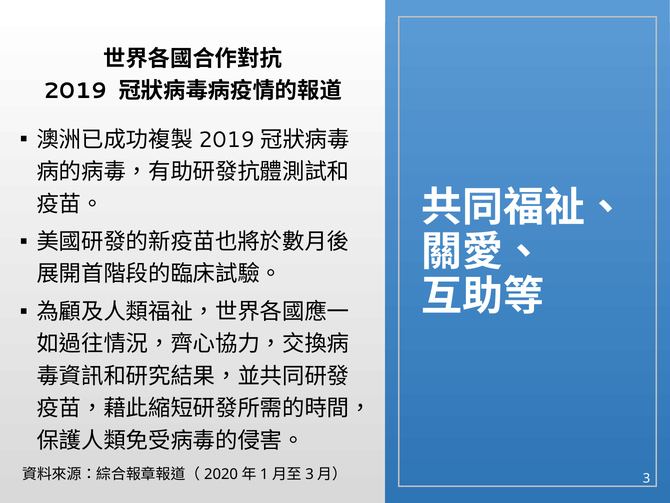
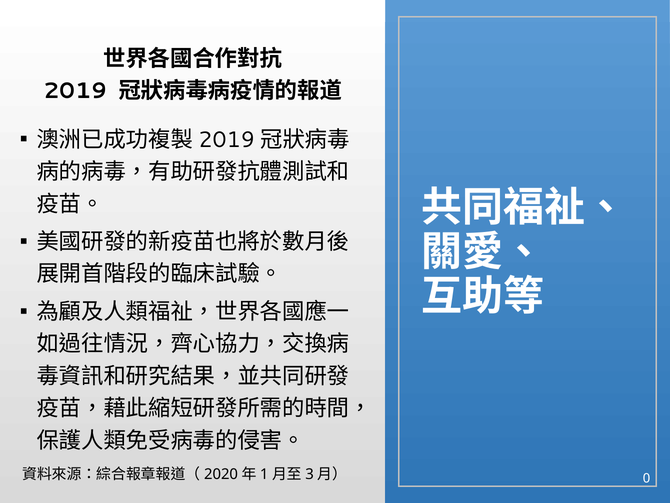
3: 3 -> 0
